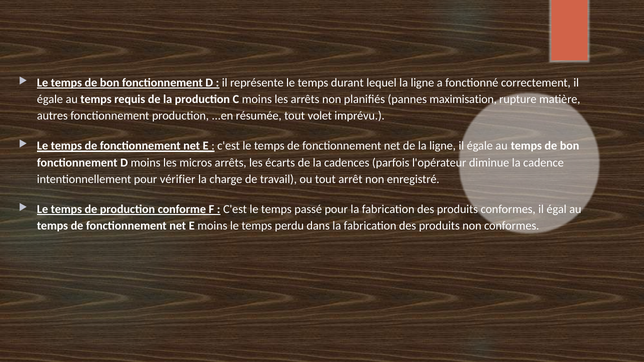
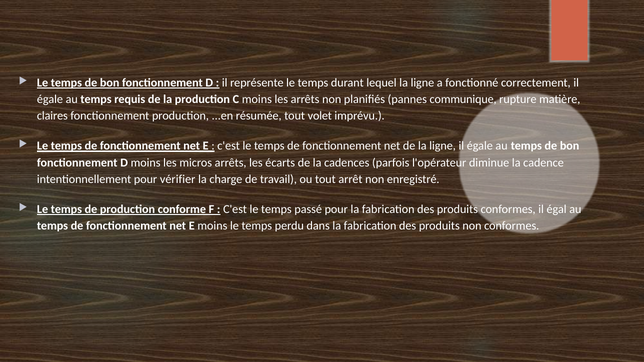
maximisation: maximisation -> communique
autres: autres -> claires
